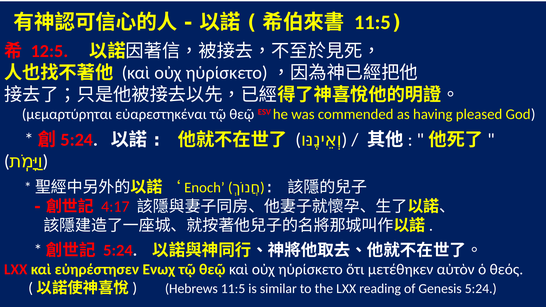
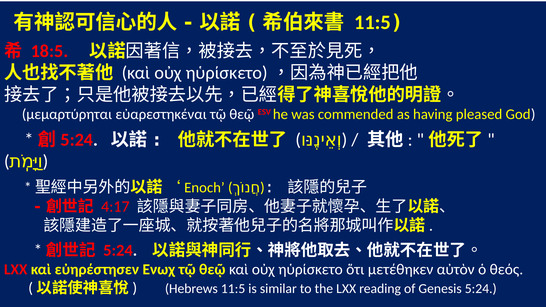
12:5: 12:5 -> 18:5
